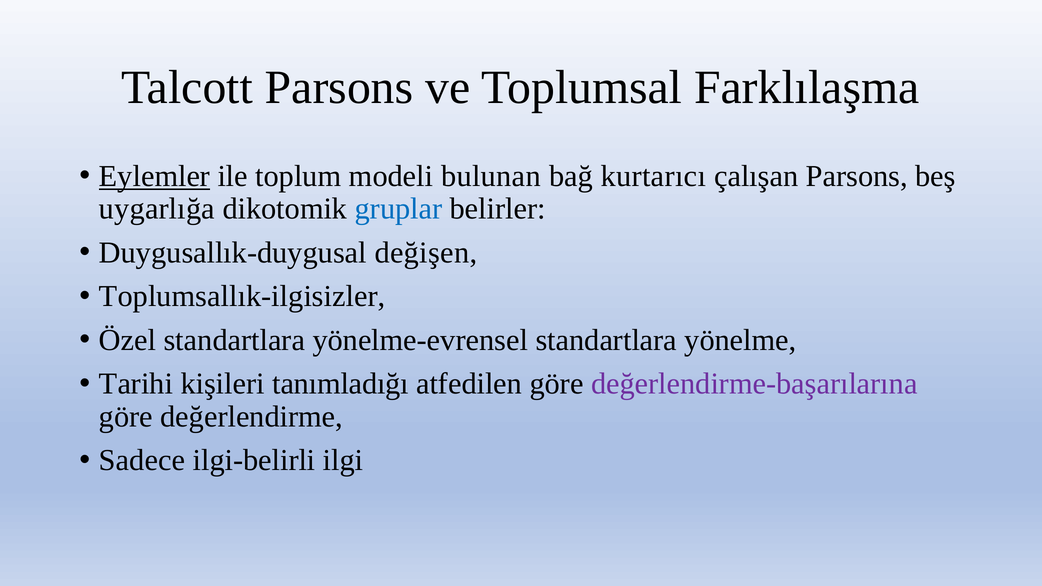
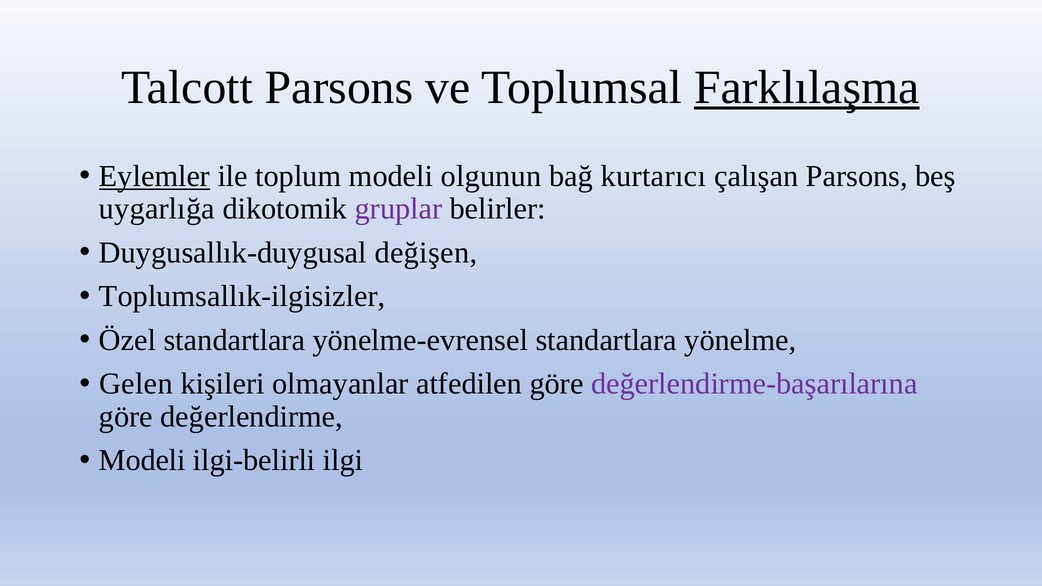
Farklılaşma underline: none -> present
bulunan: bulunan -> olgunun
gruplar colour: blue -> purple
Tarihi: Tarihi -> Gelen
tanımladığı: tanımladığı -> olmayanlar
Sadece at (142, 460): Sadece -> Modeli
